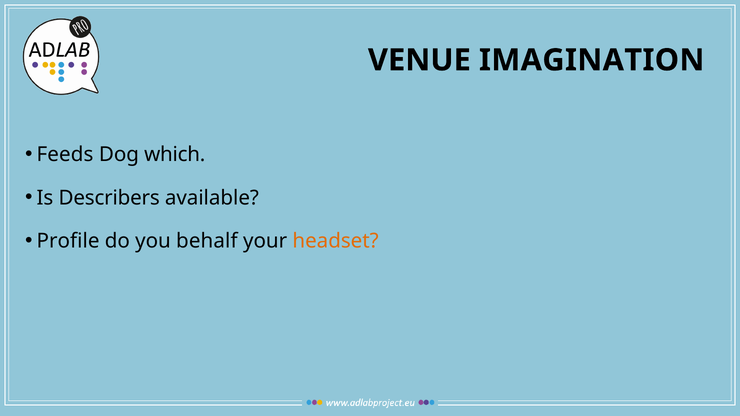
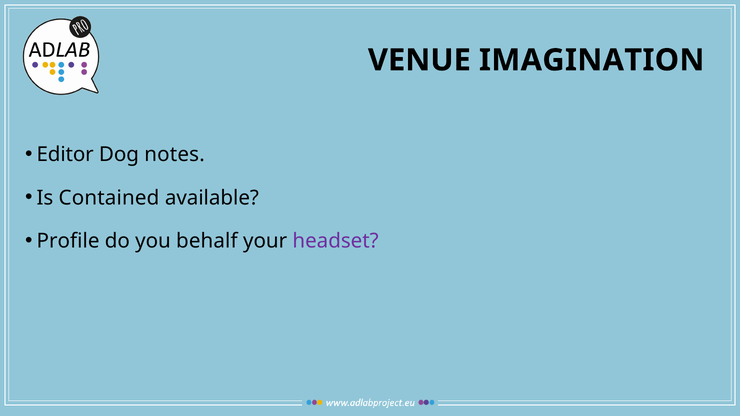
Feeds: Feeds -> Editor
which: which -> notes
Describers: Describers -> Contained
headset colour: orange -> purple
